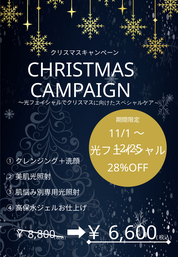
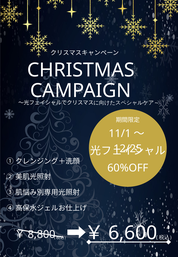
28%OFF: 28%OFF -> 60%OFF
